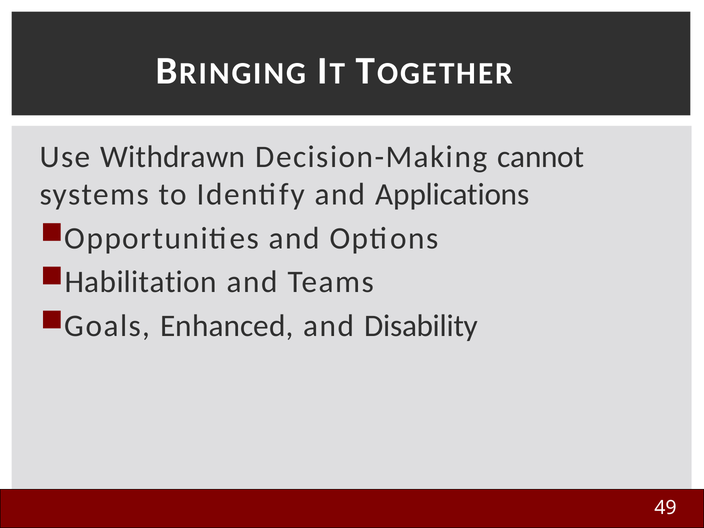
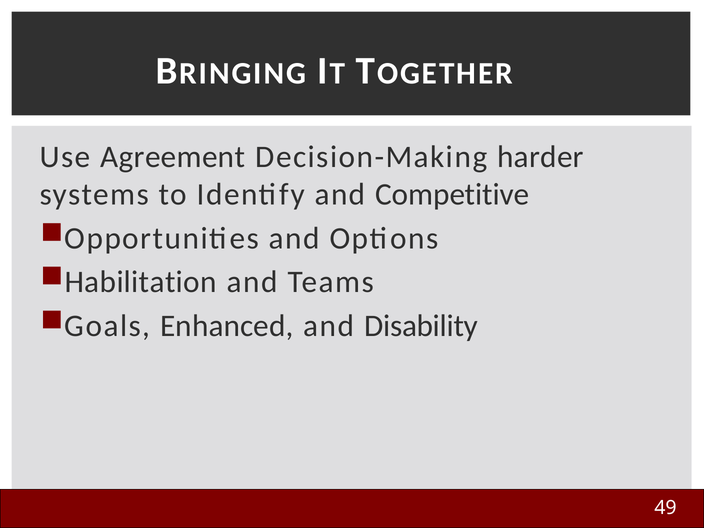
Withdrawn: Withdrawn -> Agreement
cannot: cannot -> harder
Applications: Applications -> Competitive
